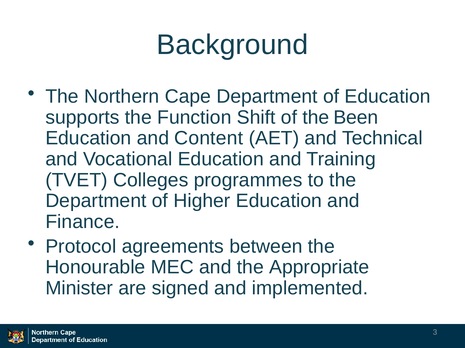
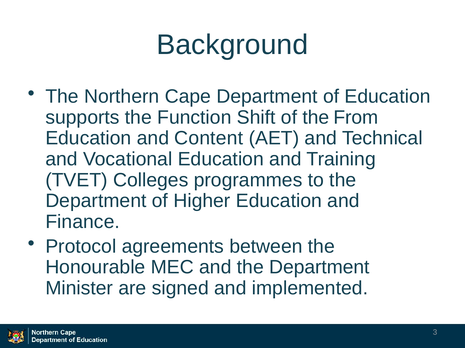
Been: Been -> From
and the Appropriate: Appropriate -> Department
